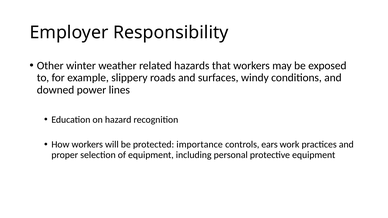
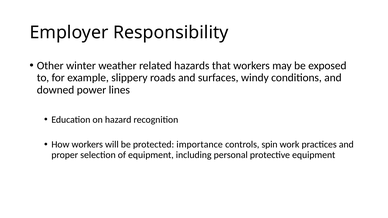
ears: ears -> spin
